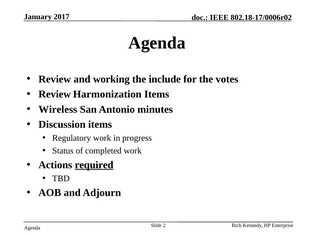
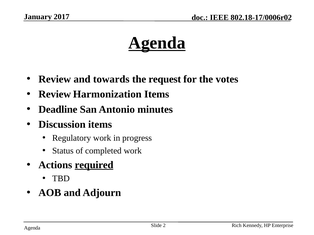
Agenda at (157, 43) underline: none -> present
working: working -> towards
include: include -> request
Wireless: Wireless -> Deadline
